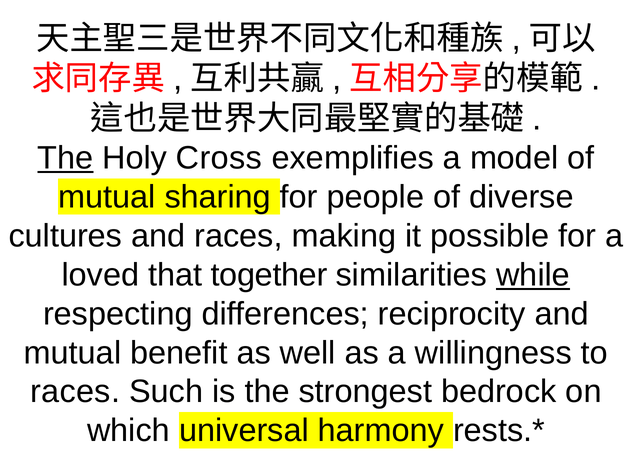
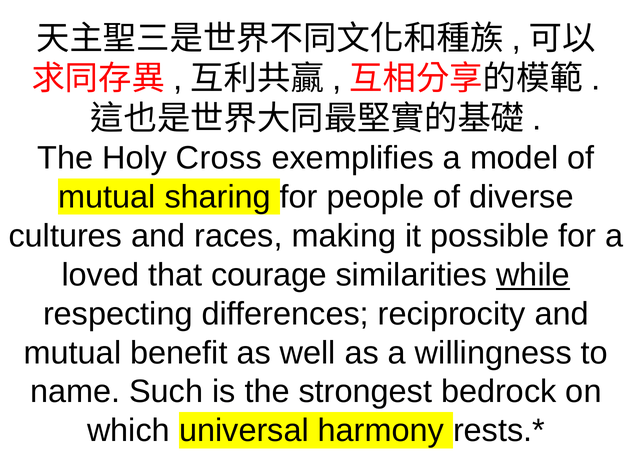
The at (65, 158) underline: present -> none
together: together -> courage
races at (75, 392): races -> name
